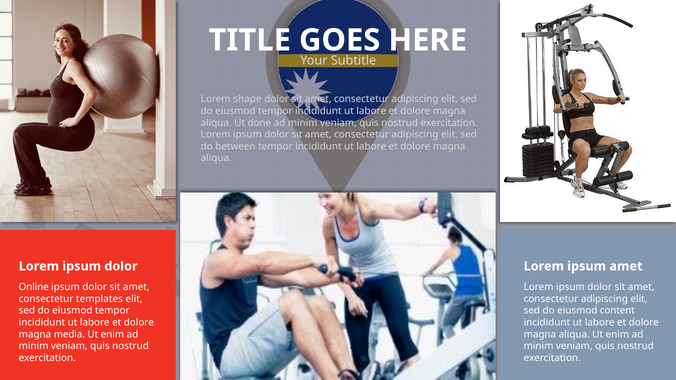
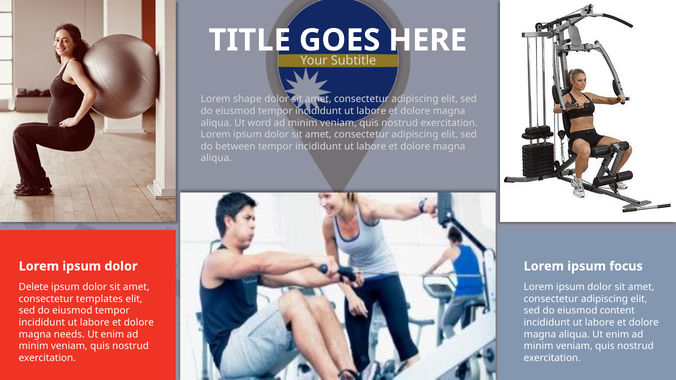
done: done -> word
ipsum amet: amet -> focus
Online: Online -> Delete
media: media -> needs
